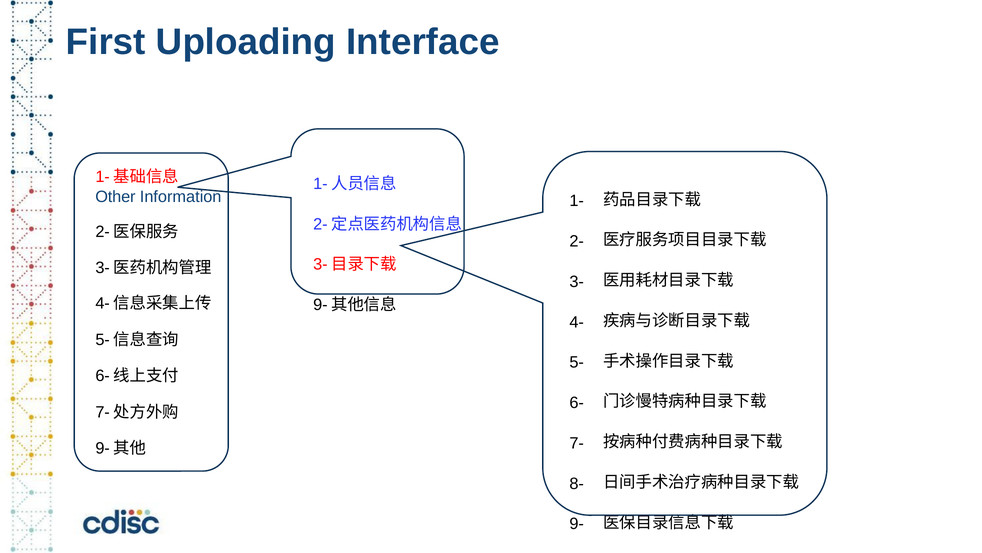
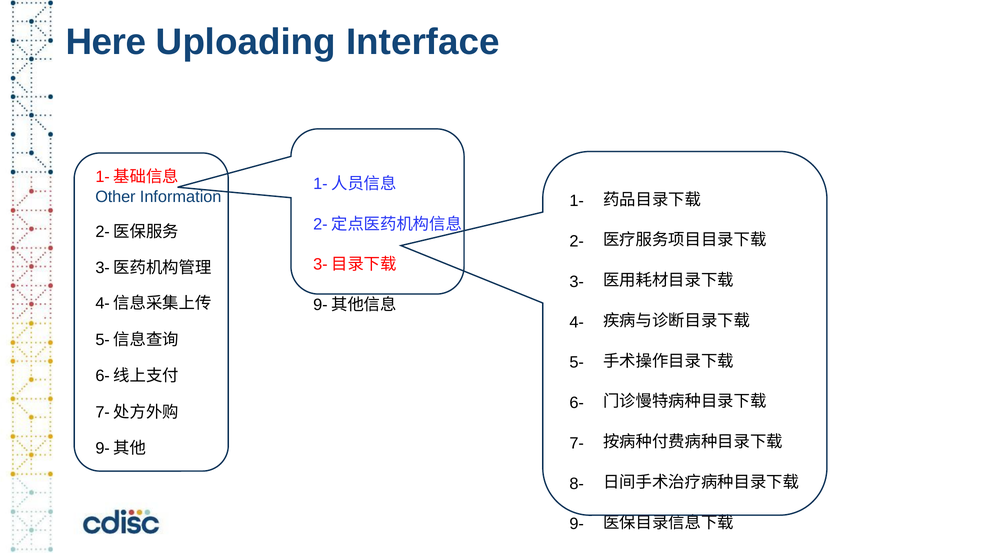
First: First -> Here
